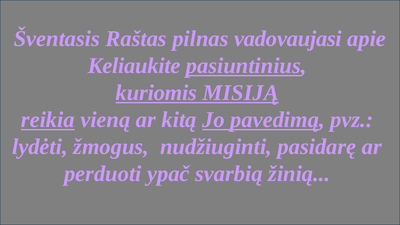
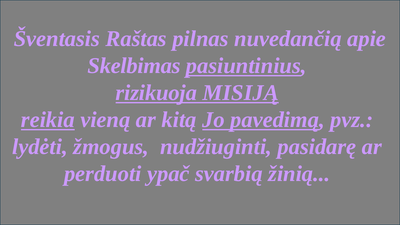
vadovaujasi: vadovaujasi -> nuvedančią
Keliaukite: Keliaukite -> Skelbimas
kuriomis: kuriomis -> rizikuoja
